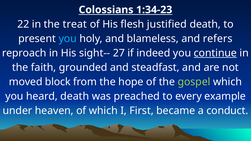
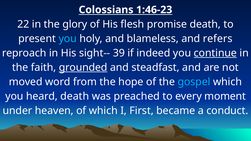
1:34-23: 1:34-23 -> 1:46-23
treat: treat -> glory
justified: justified -> promise
27: 27 -> 39
grounded underline: none -> present
block: block -> word
gospel colour: light green -> light blue
example: example -> moment
